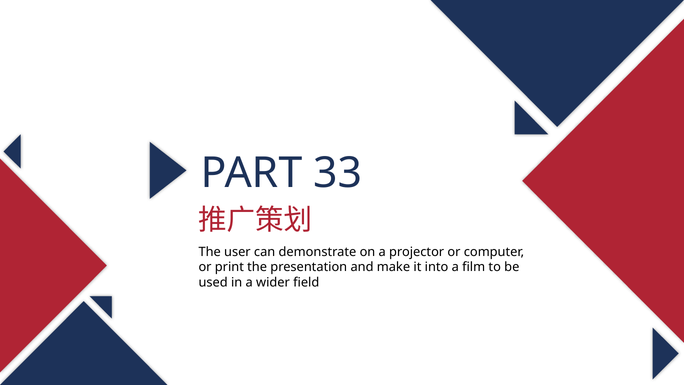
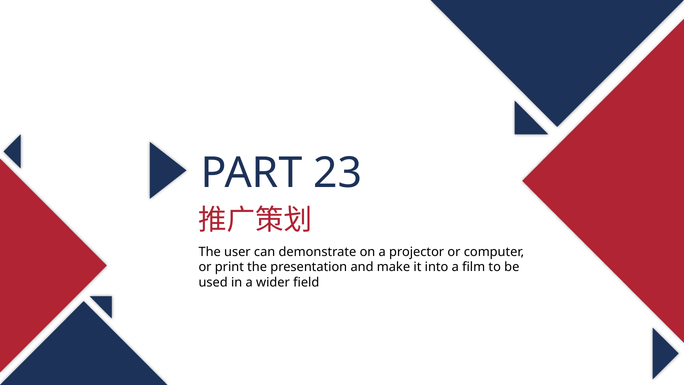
33: 33 -> 23
